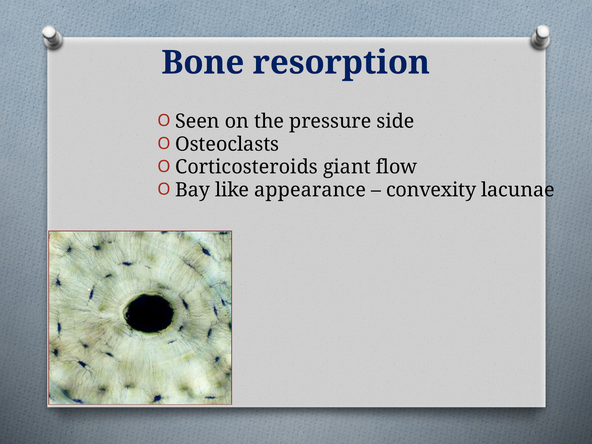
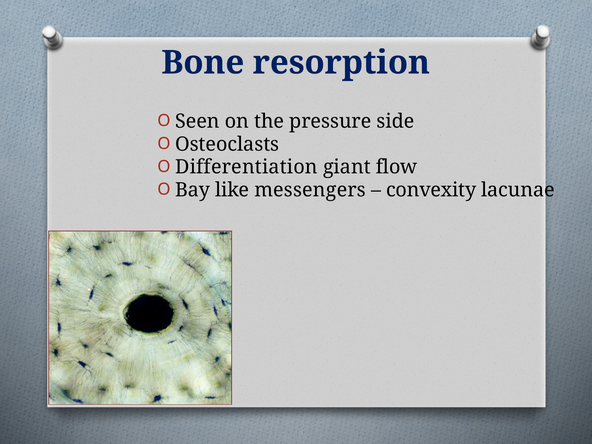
Corticosteroids: Corticosteroids -> Differentiation
appearance: appearance -> messengers
